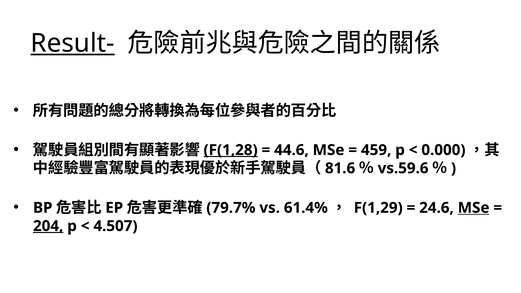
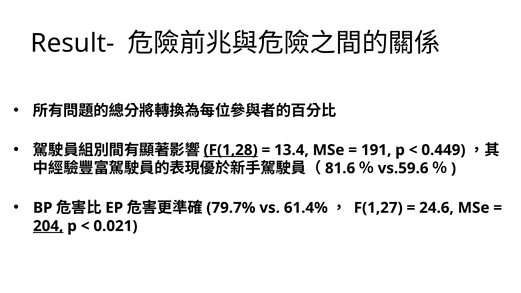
Result- underline: present -> none
44.6: 44.6 -> 13.4
459: 459 -> 191
0.000: 0.000 -> 0.449
F(1,29: F(1,29 -> F(1,27
MSe at (474, 208) underline: present -> none
4.507: 4.507 -> 0.021
